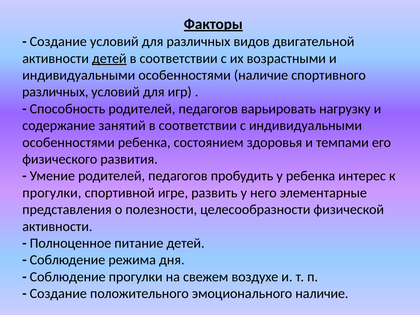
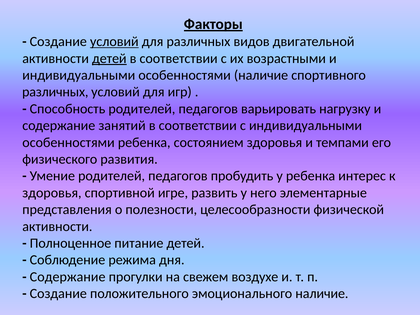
условий at (114, 42) underline: none -> present
прогулки at (52, 193): прогулки -> здоровья
Соблюдение at (68, 277): Соблюдение -> Содержание
